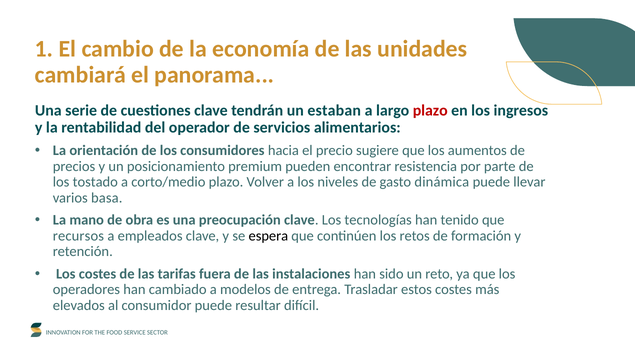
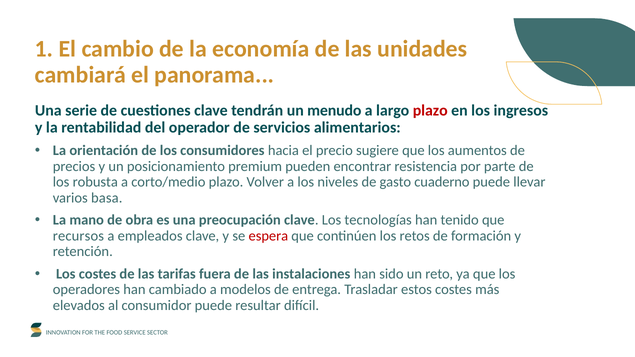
estaban: estaban -> menudo
tostado: tostado -> robusta
dinámica: dinámica -> cuaderno
espera colour: black -> red
